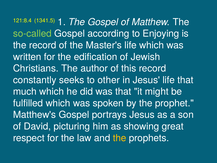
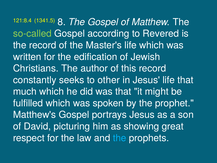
1: 1 -> 8
Enjoying: Enjoying -> Revered
the at (120, 138) colour: yellow -> light blue
